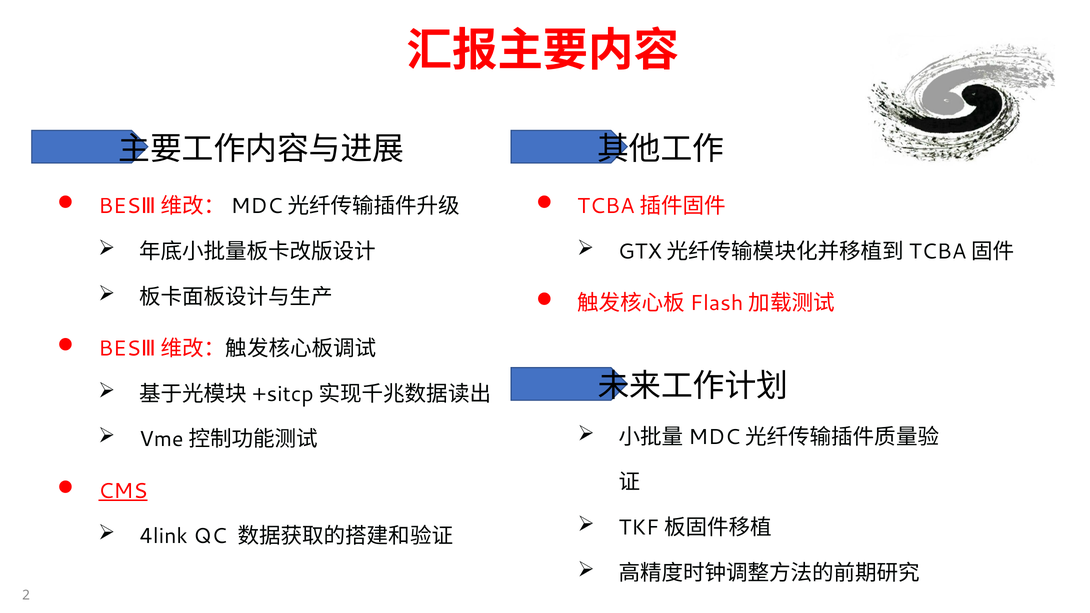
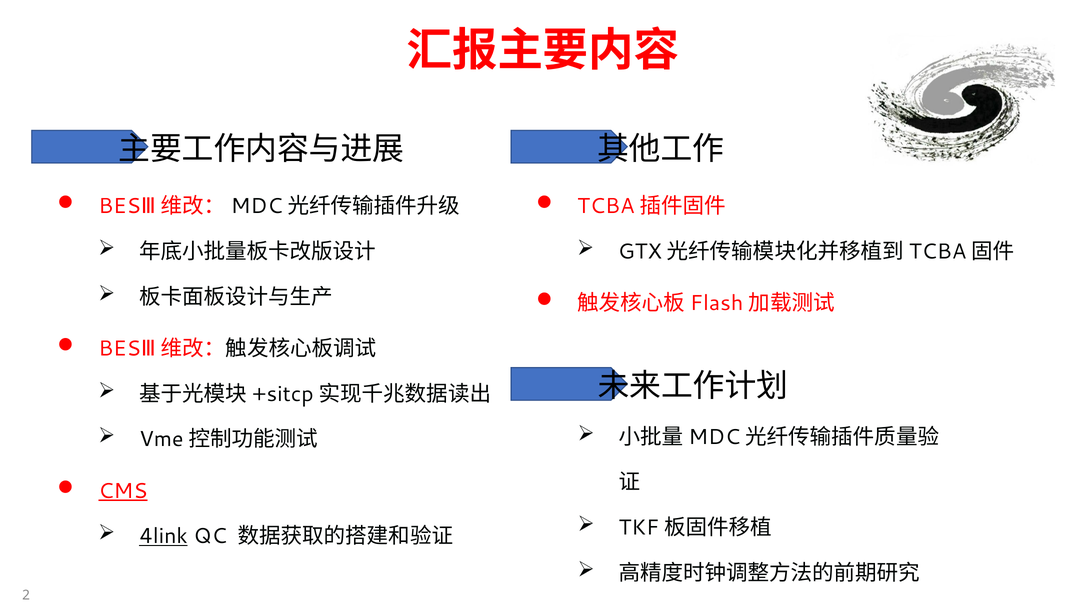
4link underline: none -> present
